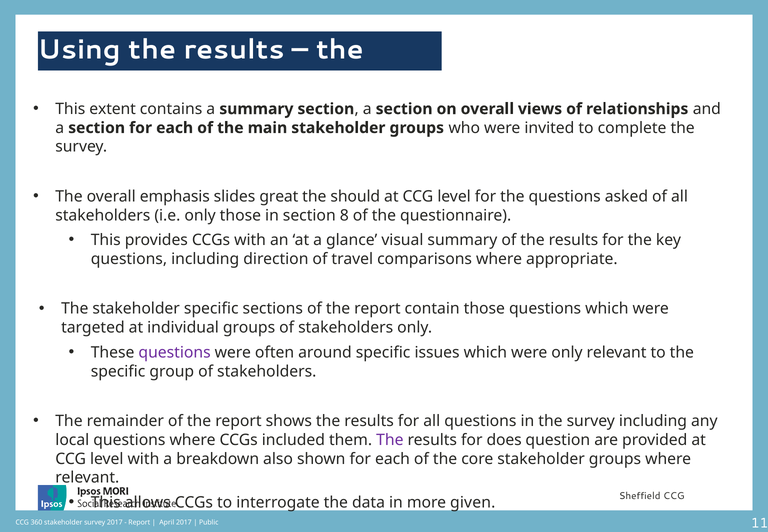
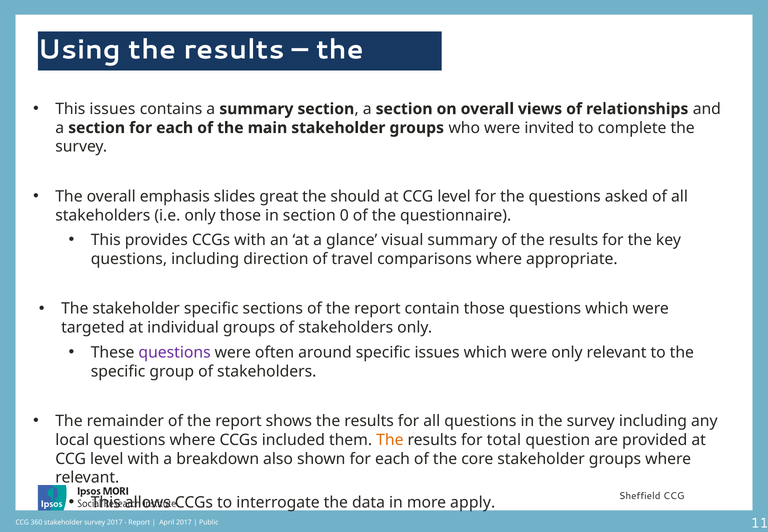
This extent: extent -> issues
8: 8 -> 0
The at (390, 440) colour: purple -> orange
does: does -> total
given: given -> apply
